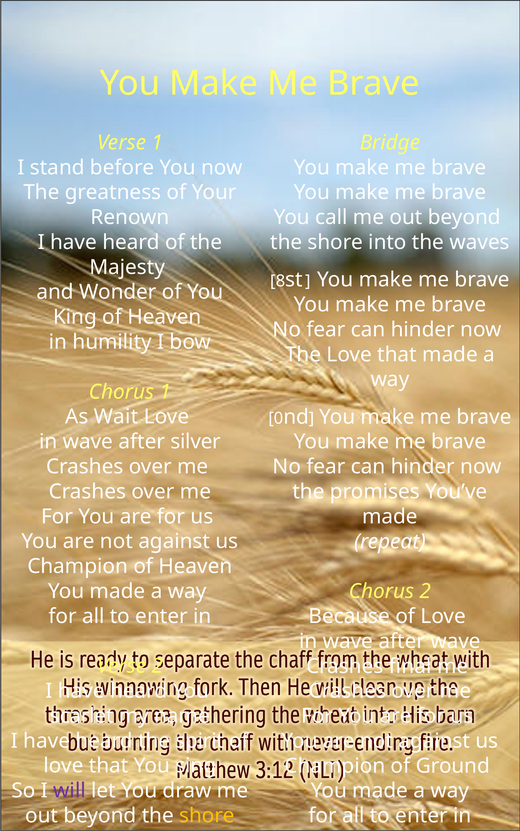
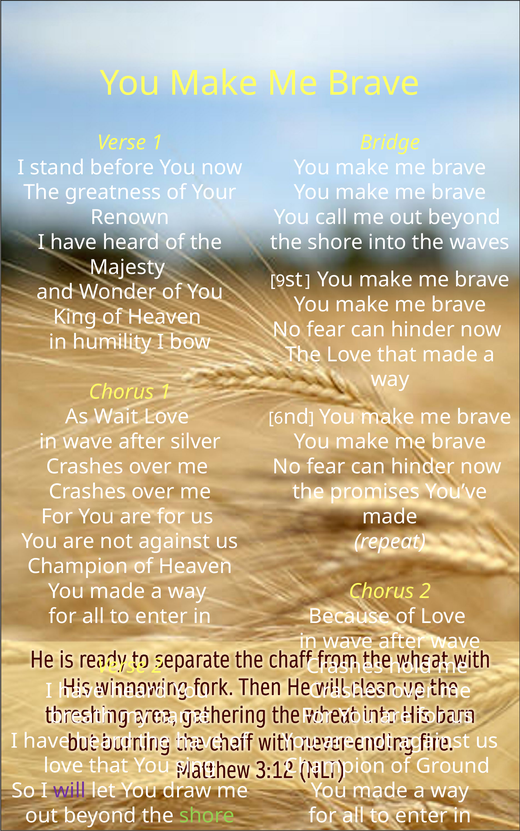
8: 8 -> 9
0: 0 -> 6
final: final -> hold
scarlet: scarlet -> breath
the spirit: spirit -> have
shore at (207, 817) colour: yellow -> light green
